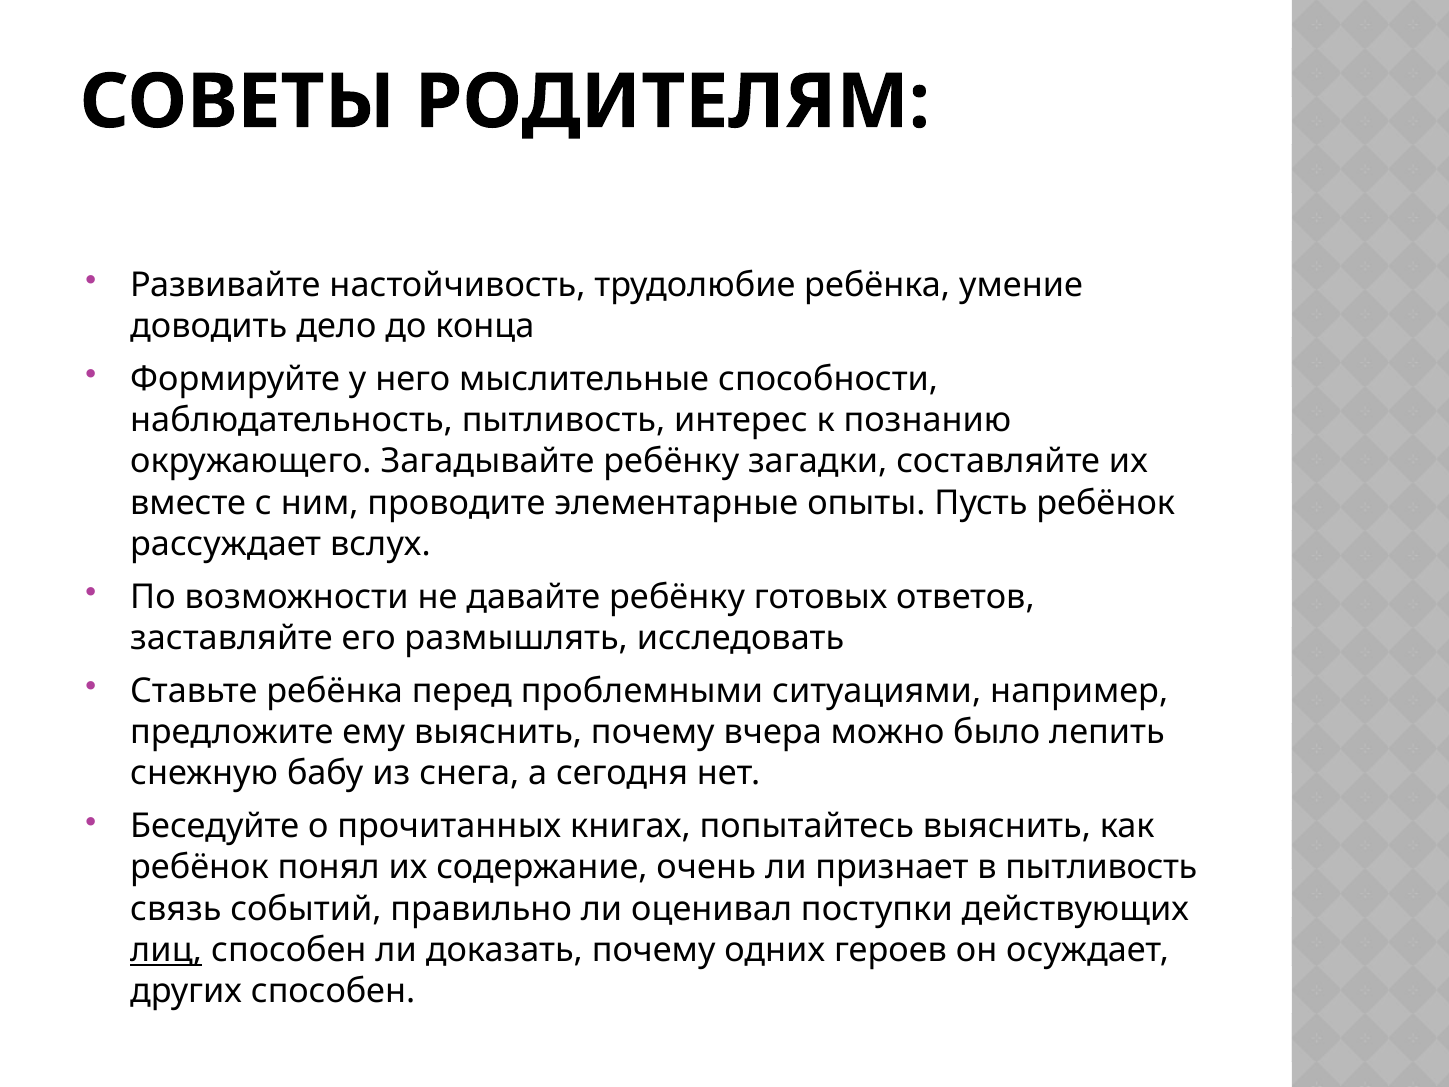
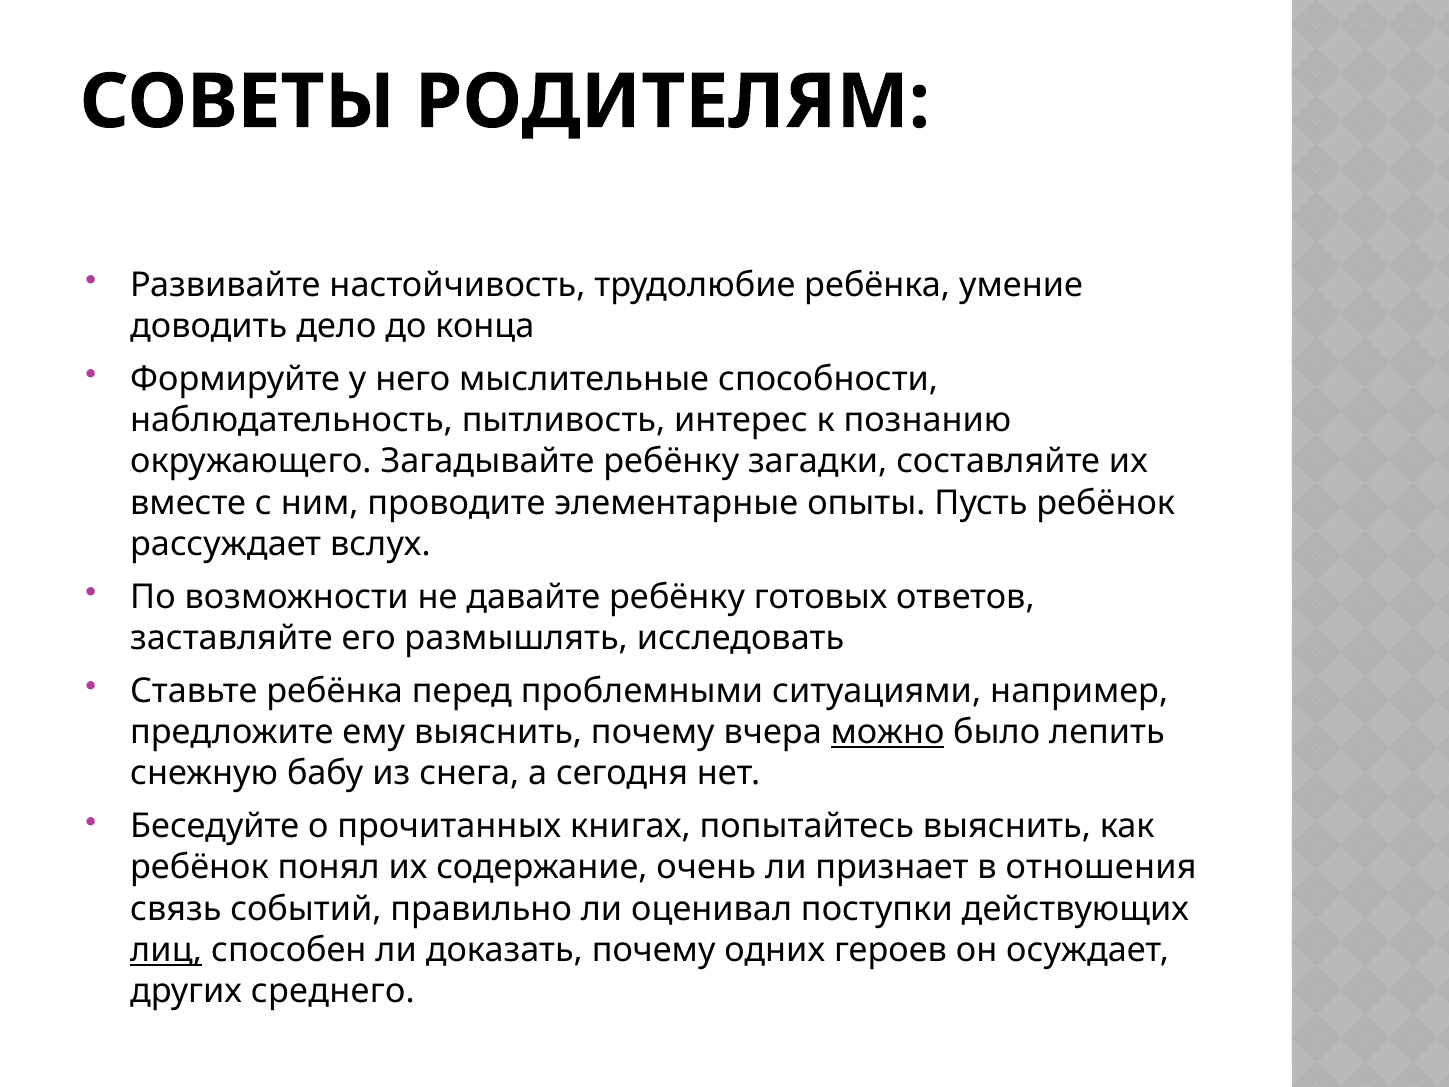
можно underline: none -> present
в пытливость: пытливость -> отношения
других способен: способен -> среднего
